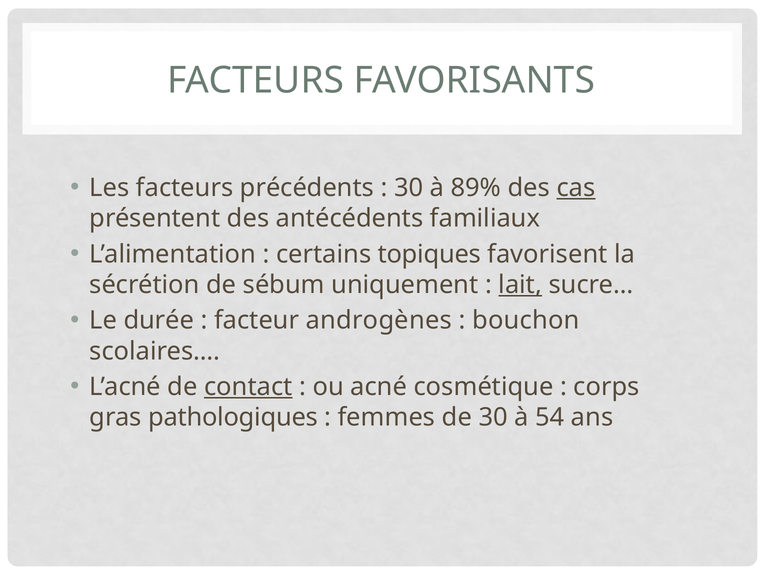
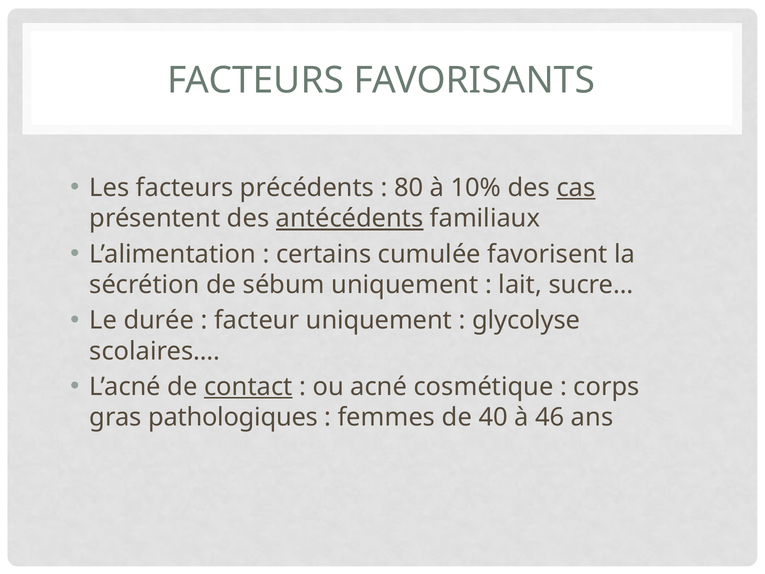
30 at (409, 188): 30 -> 80
89%: 89% -> 10%
antécédents underline: none -> present
topiques: topiques -> cumulée
lait underline: present -> none
facteur androgènes: androgènes -> uniquement
bouchon: bouchon -> glycolyse
de 30: 30 -> 40
54: 54 -> 46
